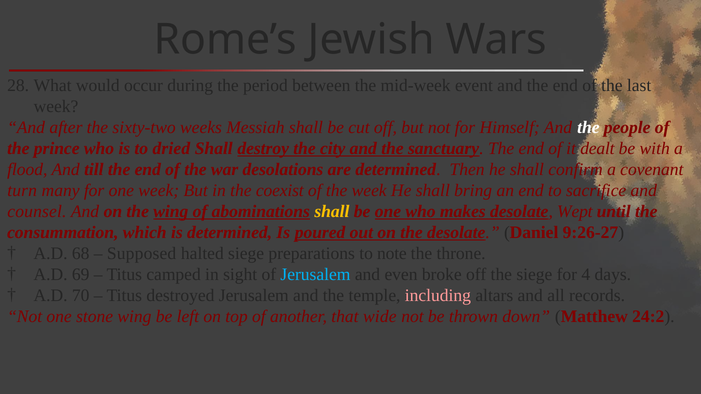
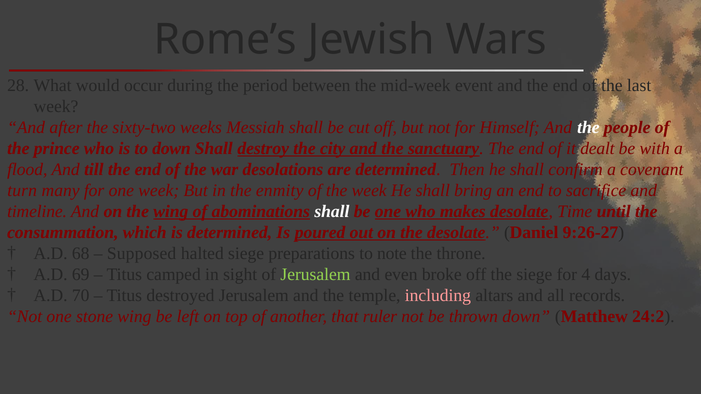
to dried: dried -> down
coexist: coexist -> enmity
counsel: counsel -> timeline
shall at (332, 212) colour: yellow -> white
Wept: Wept -> Time
Jerusalem at (315, 275) colour: light blue -> light green
wide: wide -> ruler
